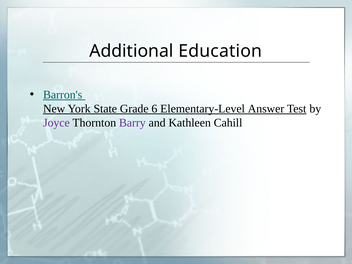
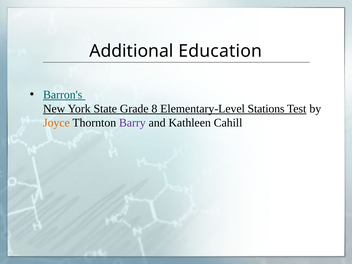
6: 6 -> 8
Answer: Answer -> Stations
Joyce colour: purple -> orange
